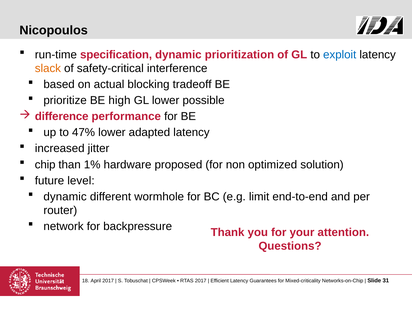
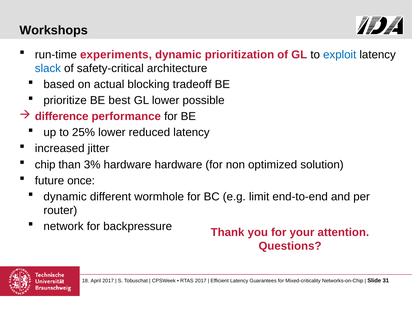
Nicopoulos: Nicopoulos -> Workshops
specification: specification -> experiments
slack colour: orange -> blue
interference: interference -> architecture
high: high -> best
47%: 47% -> 25%
adapted: adapted -> reduced
1%: 1% -> 3%
hardware proposed: proposed -> hardware
level: level -> once
